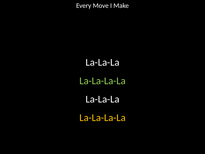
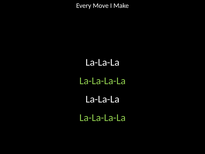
La-La-La-La at (102, 118) colour: yellow -> light green
